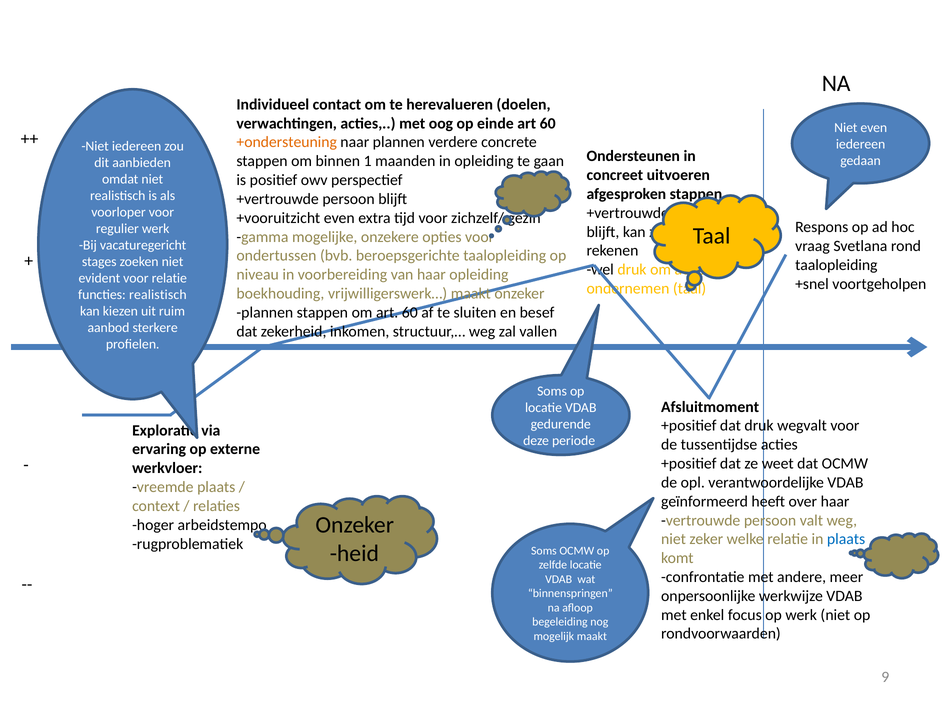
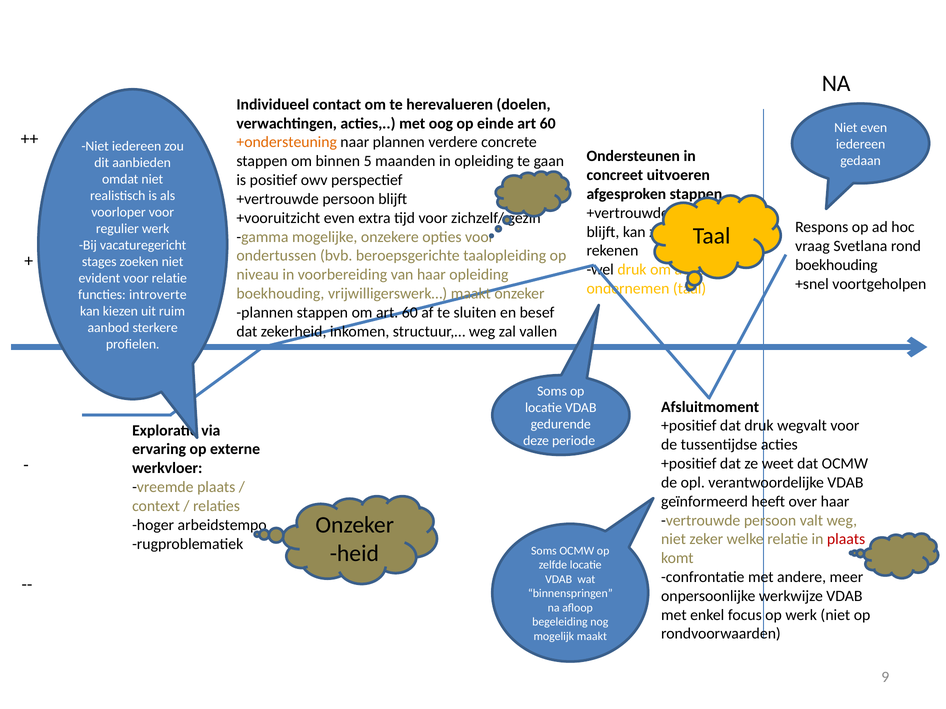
1: 1 -> 5
taalopleiding at (836, 265): taalopleiding -> boekhouding
functies realistisch: realistisch -> introverte
plaats at (846, 540) colour: blue -> red
